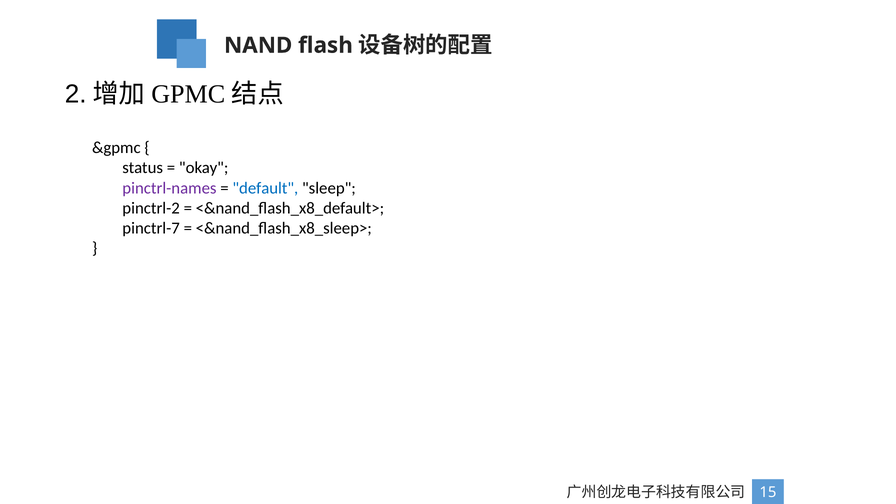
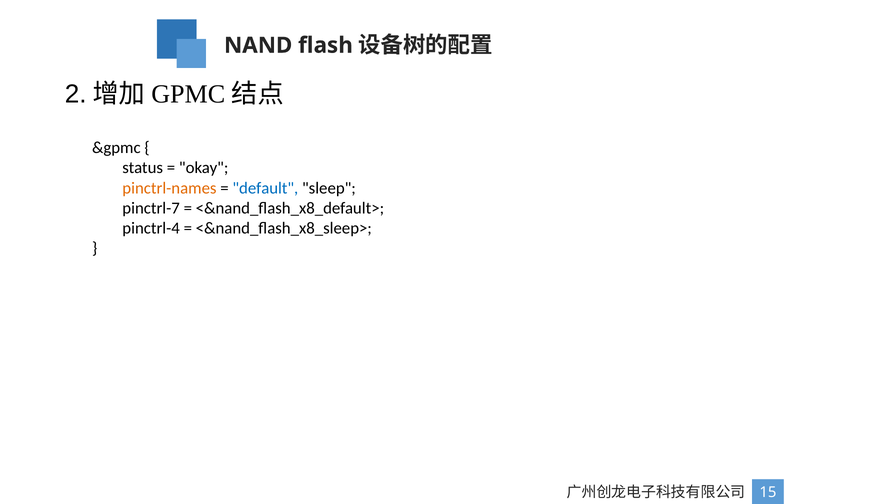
pinctrl-names colour: purple -> orange
pinctrl-2: pinctrl-2 -> pinctrl-7
pinctrl-7: pinctrl-7 -> pinctrl-4
